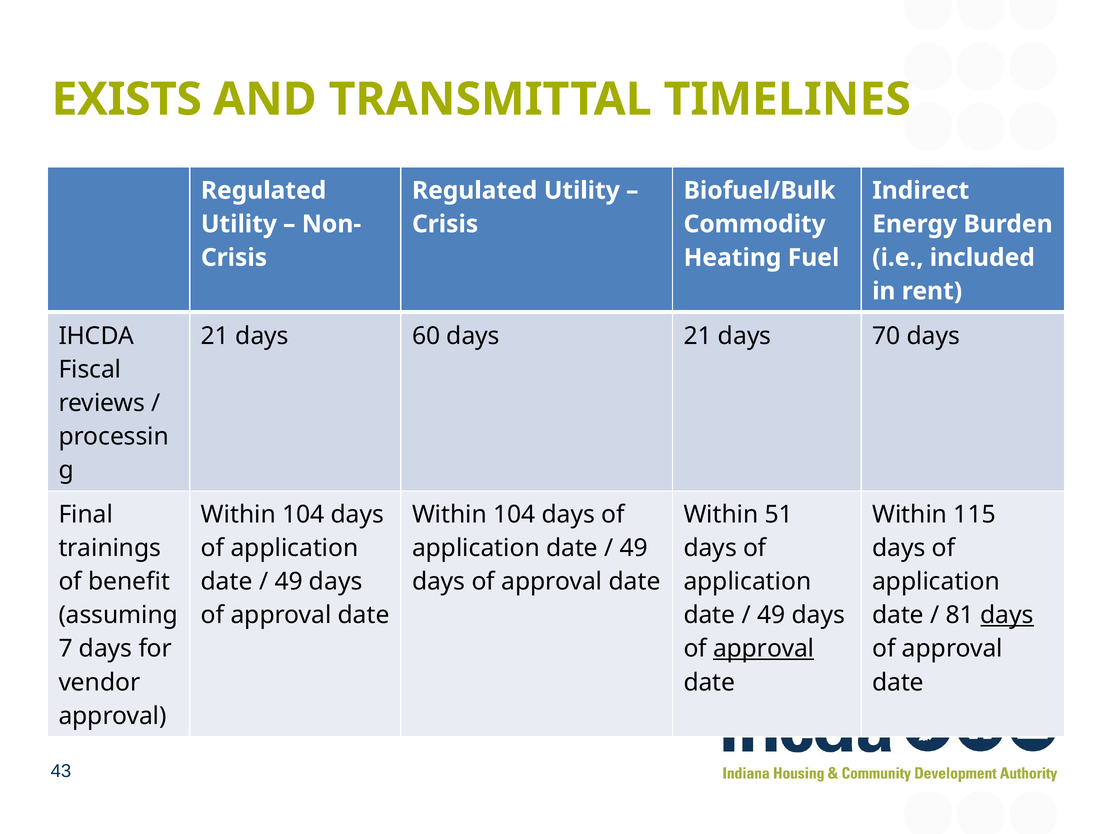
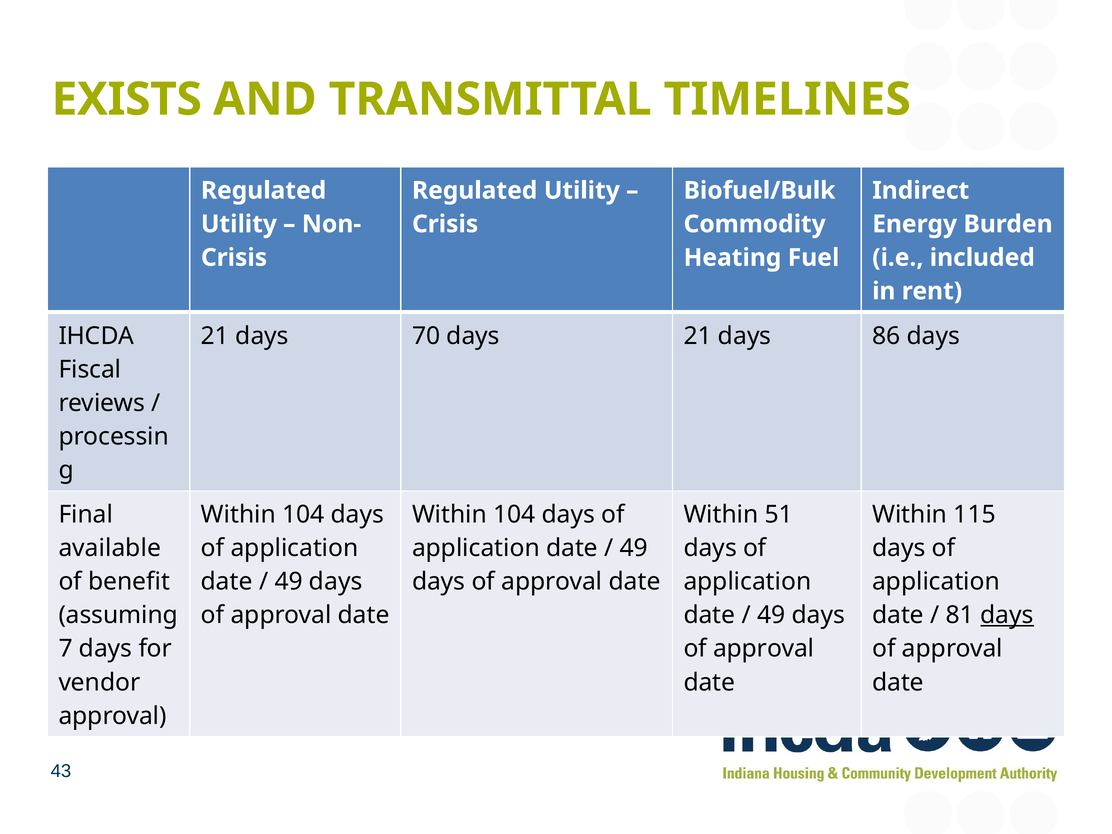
60: 60 -> 70
70: 70 -> 86
trainings: trainings -> available
approval at (764, 649) underline: present -> none
